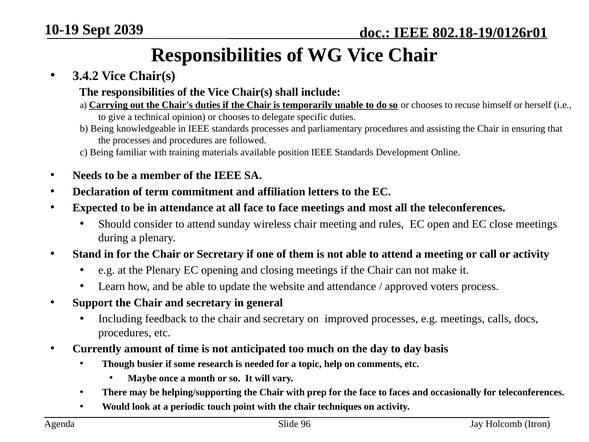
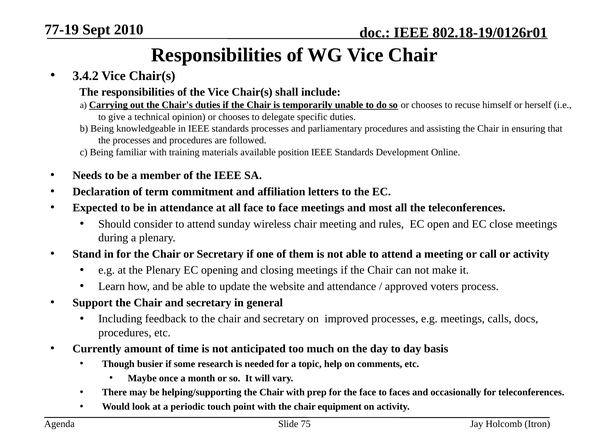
10-19: 10-19 -> 77-19
2039: 2039 -> 2010
techniques: techniques -> equipment
96: 96 -> 75
